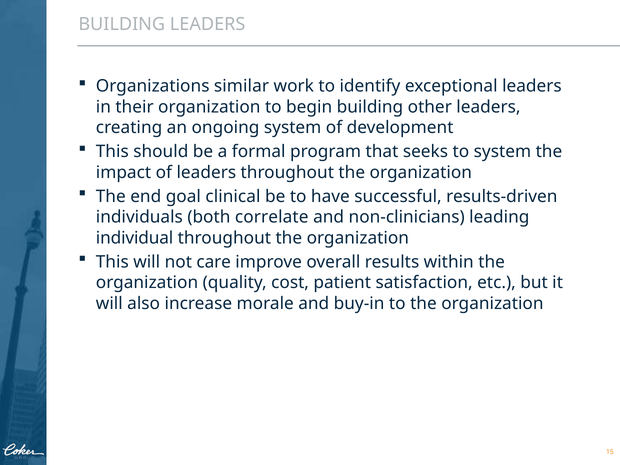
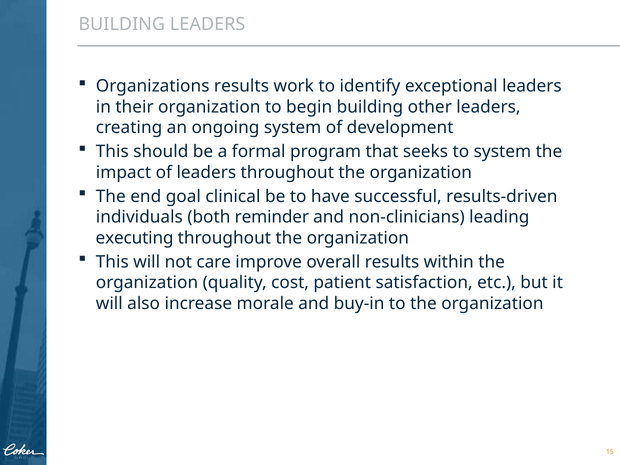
Organizations similar: similar -> results
correlate: correlate -> reminder
individual: individual -> executing
